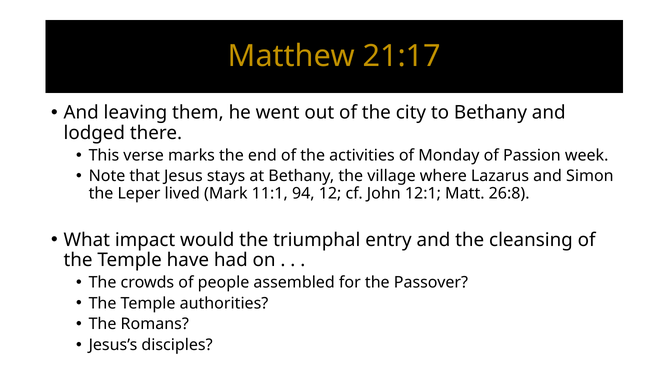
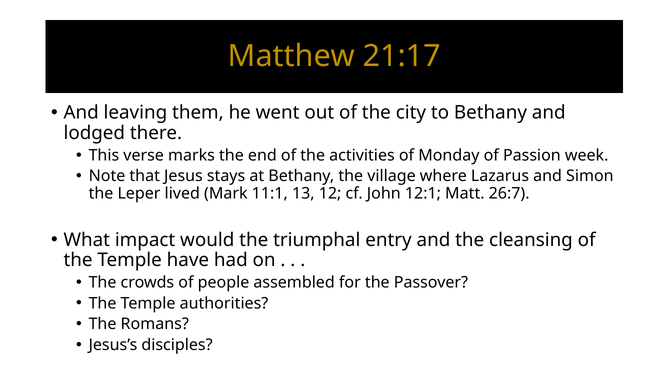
94: 94 -> 13
26:8: 26:8 -> 26:7
